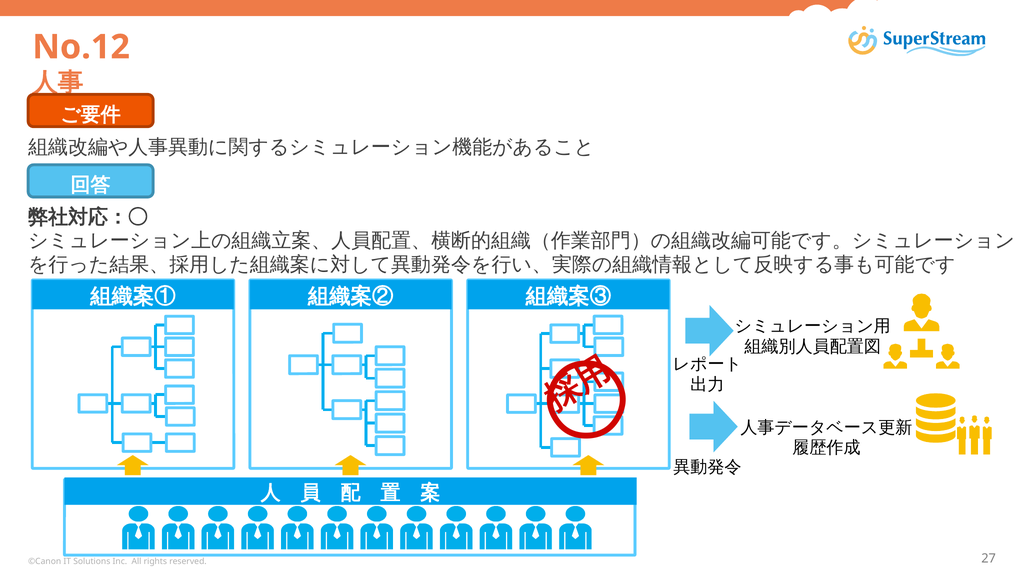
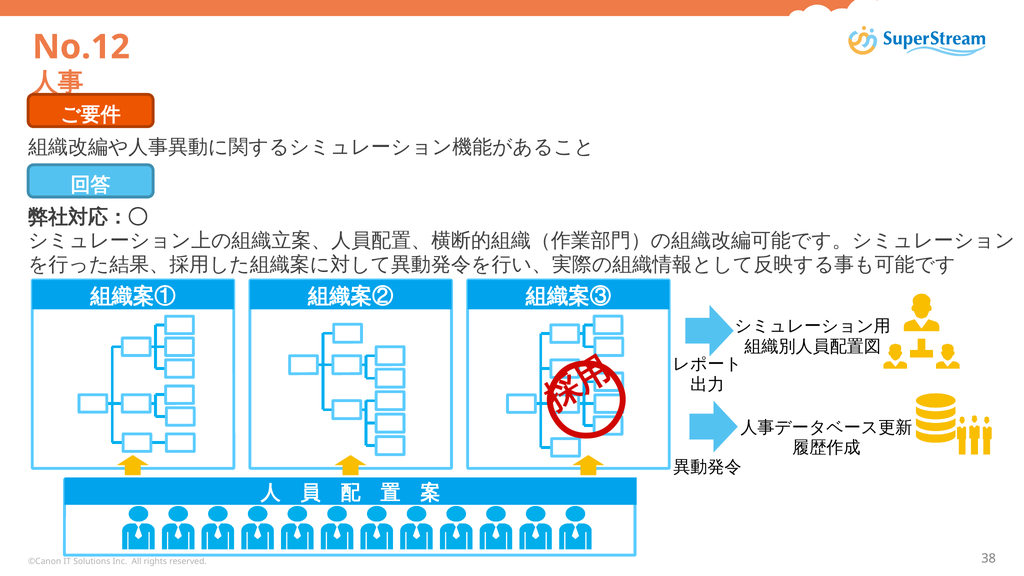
27: 27 -> 38
